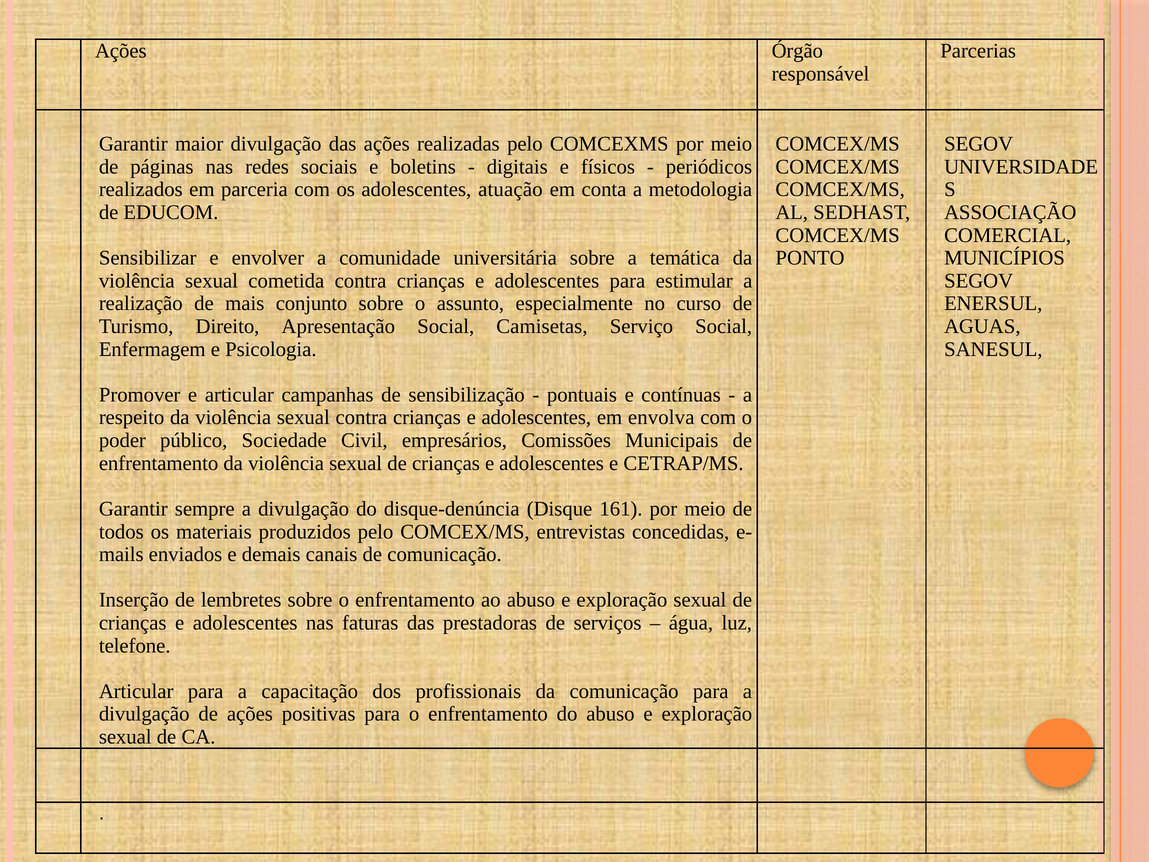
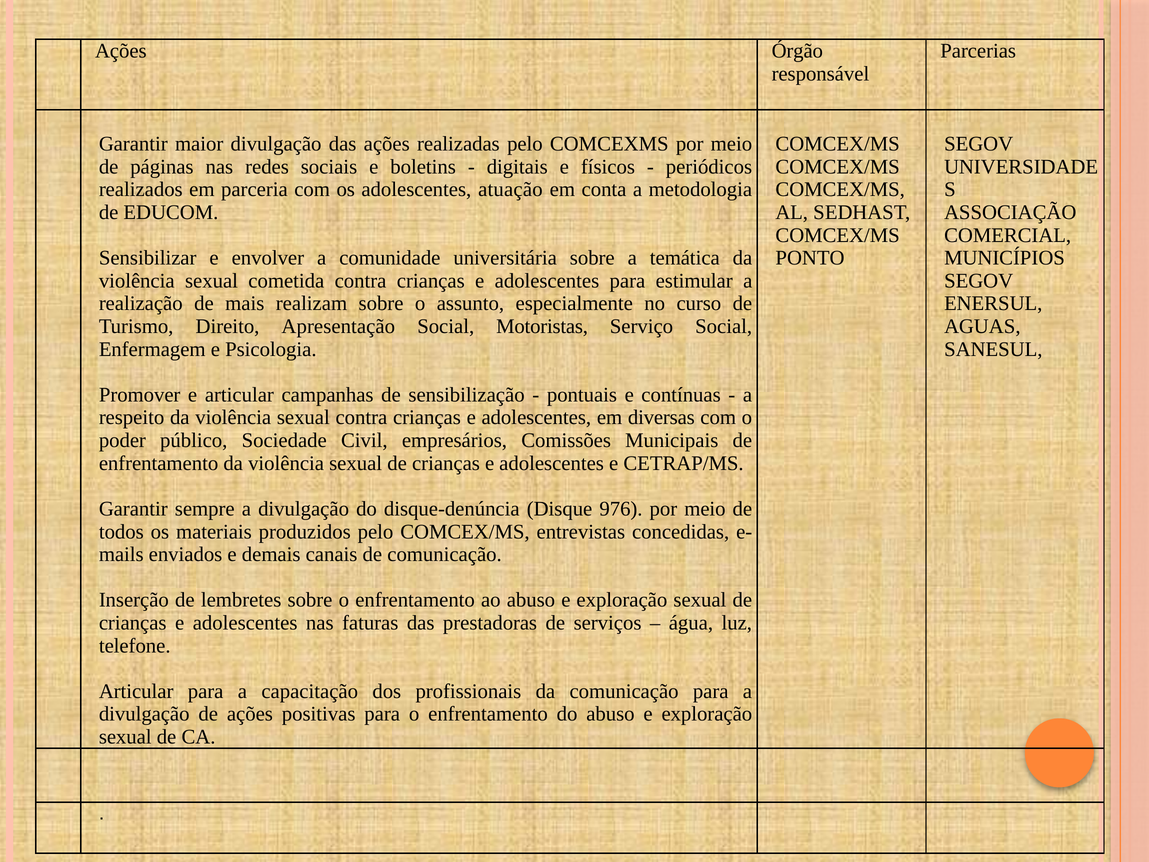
conjunto: conjunto -> realizam
Camisetas: Camisetas -> Motoristas
envolva: envolva -> diversas
161: 161 -> 976
